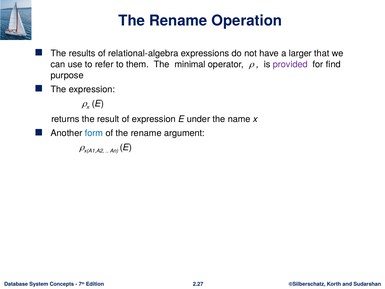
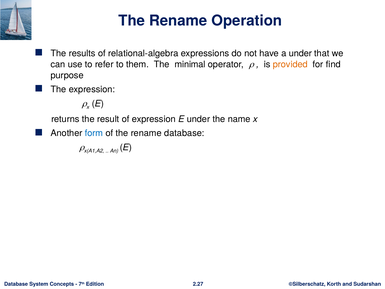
a larger: larger -> under
provided colour: purple -> orange
rename argument: argument -> database
